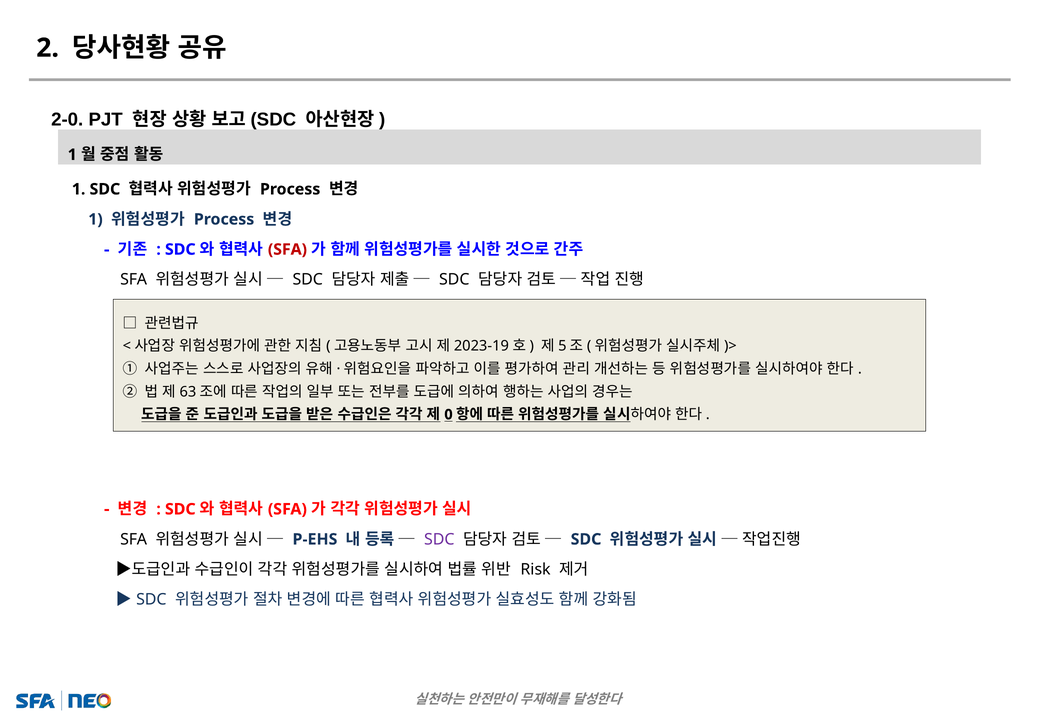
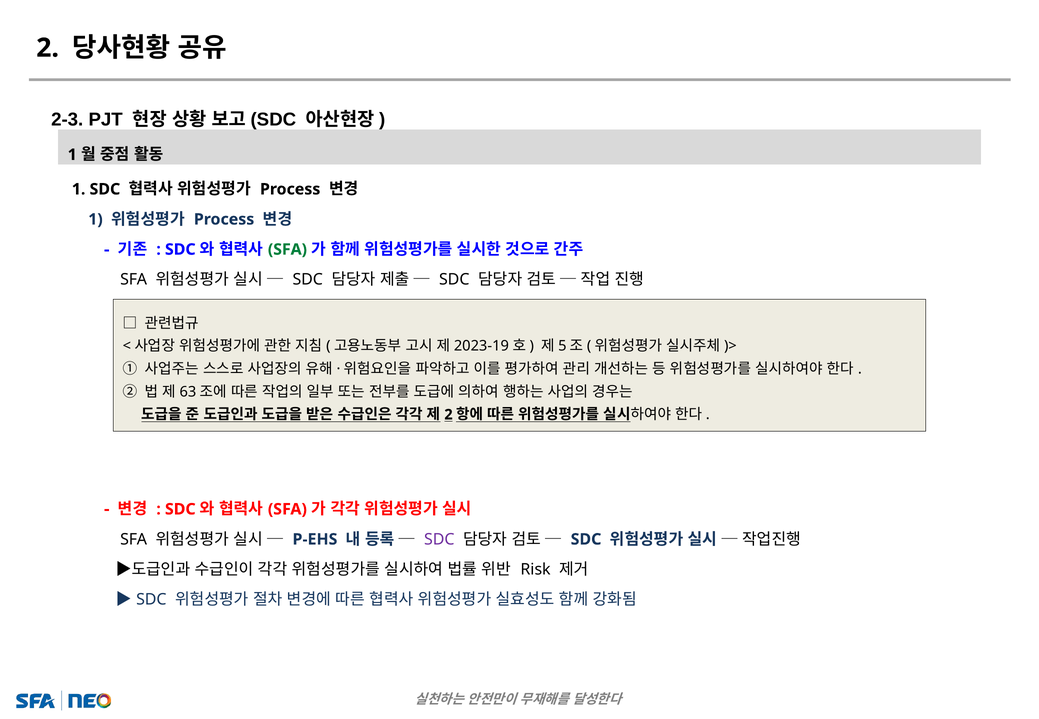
2-0: 2-0 -> 2-3
SFA at (287, 250) colour: red -> green
0 at (448, 415): 0 -> 2
